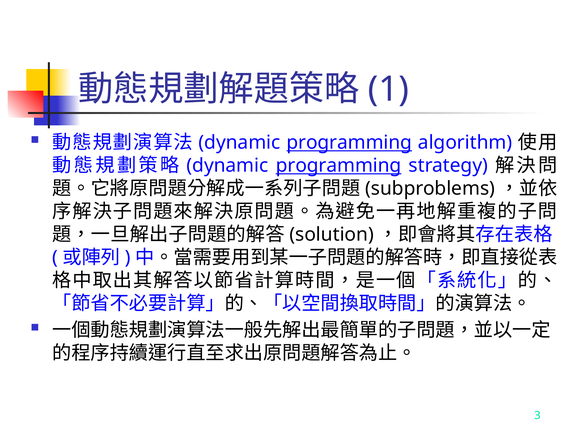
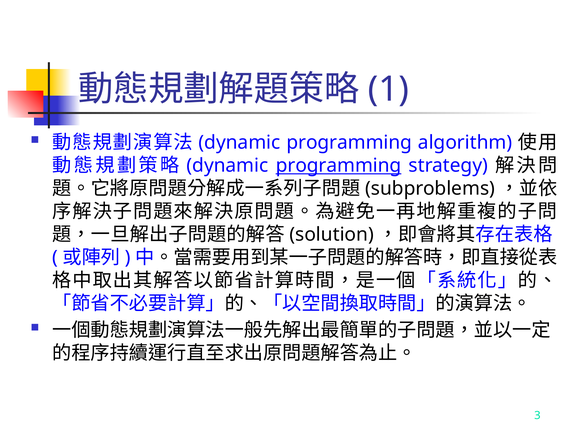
programming at (349, 143) underline: present -> none
